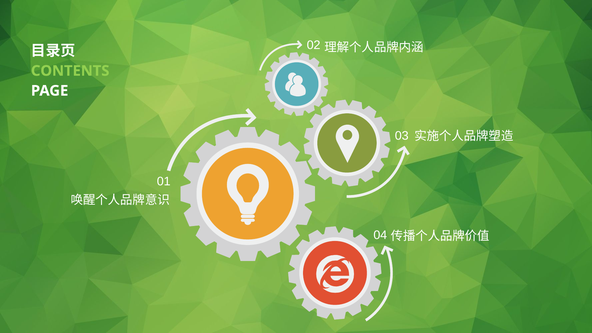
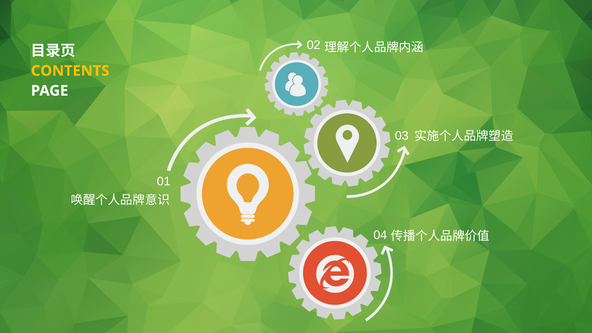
CONTENTS colour: light green -> yellow
